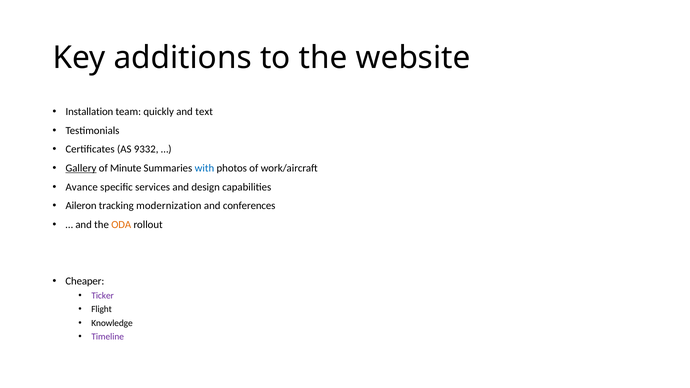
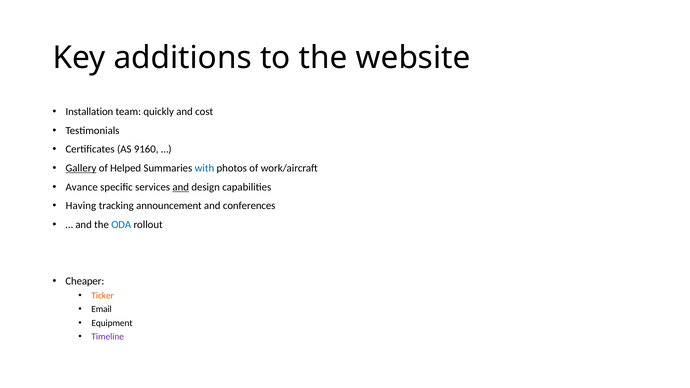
text: text -> cost
9332: 9332 -> 9160
Minute: Minute -> Helped
and at (181, 187) underline: none -> present
Aileron: Aileron -> Having
modernization: modernization -> announcement
ODA colour: orange -> blue
Ticker colour: purple -> orange
Flight: Flight -> Email
Knowledge: Knowledge -> Equipment
